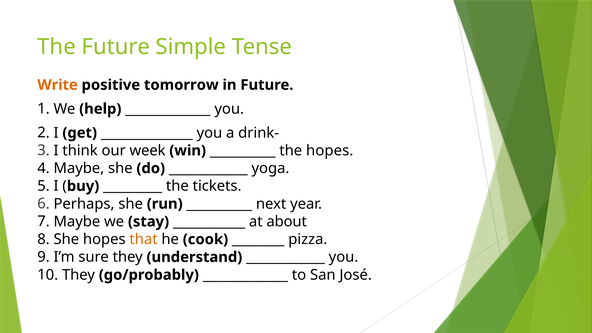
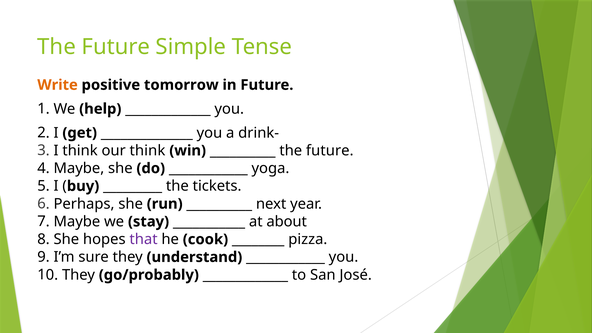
our week: week -> think
hopes at (330, 151): hopes -> future
that colour: orange -> purple
